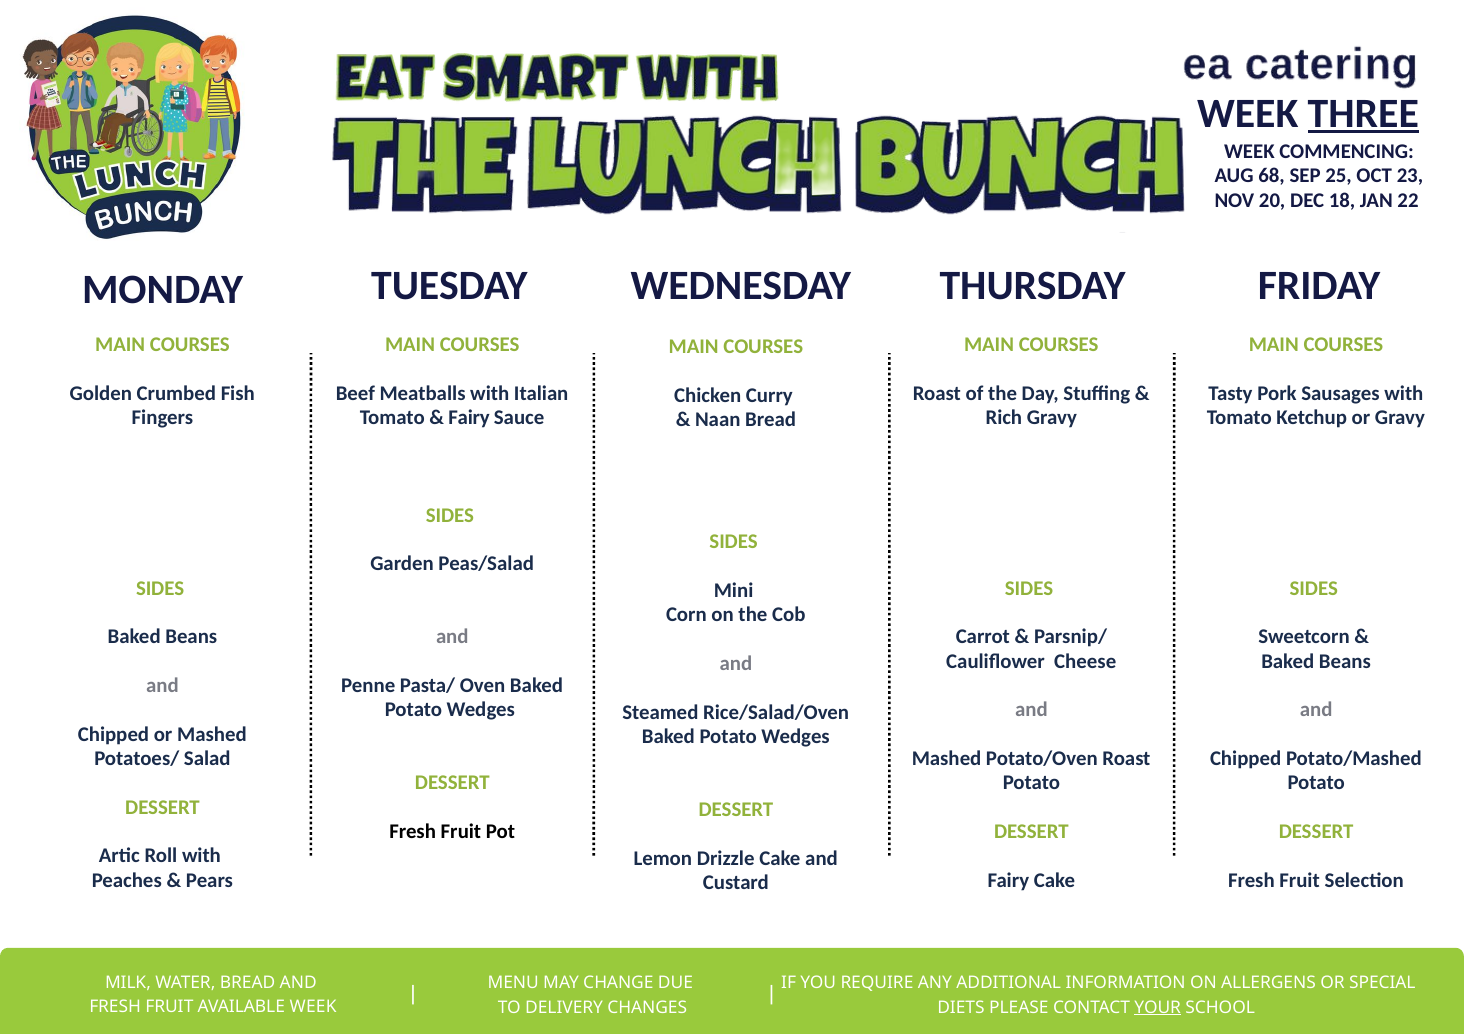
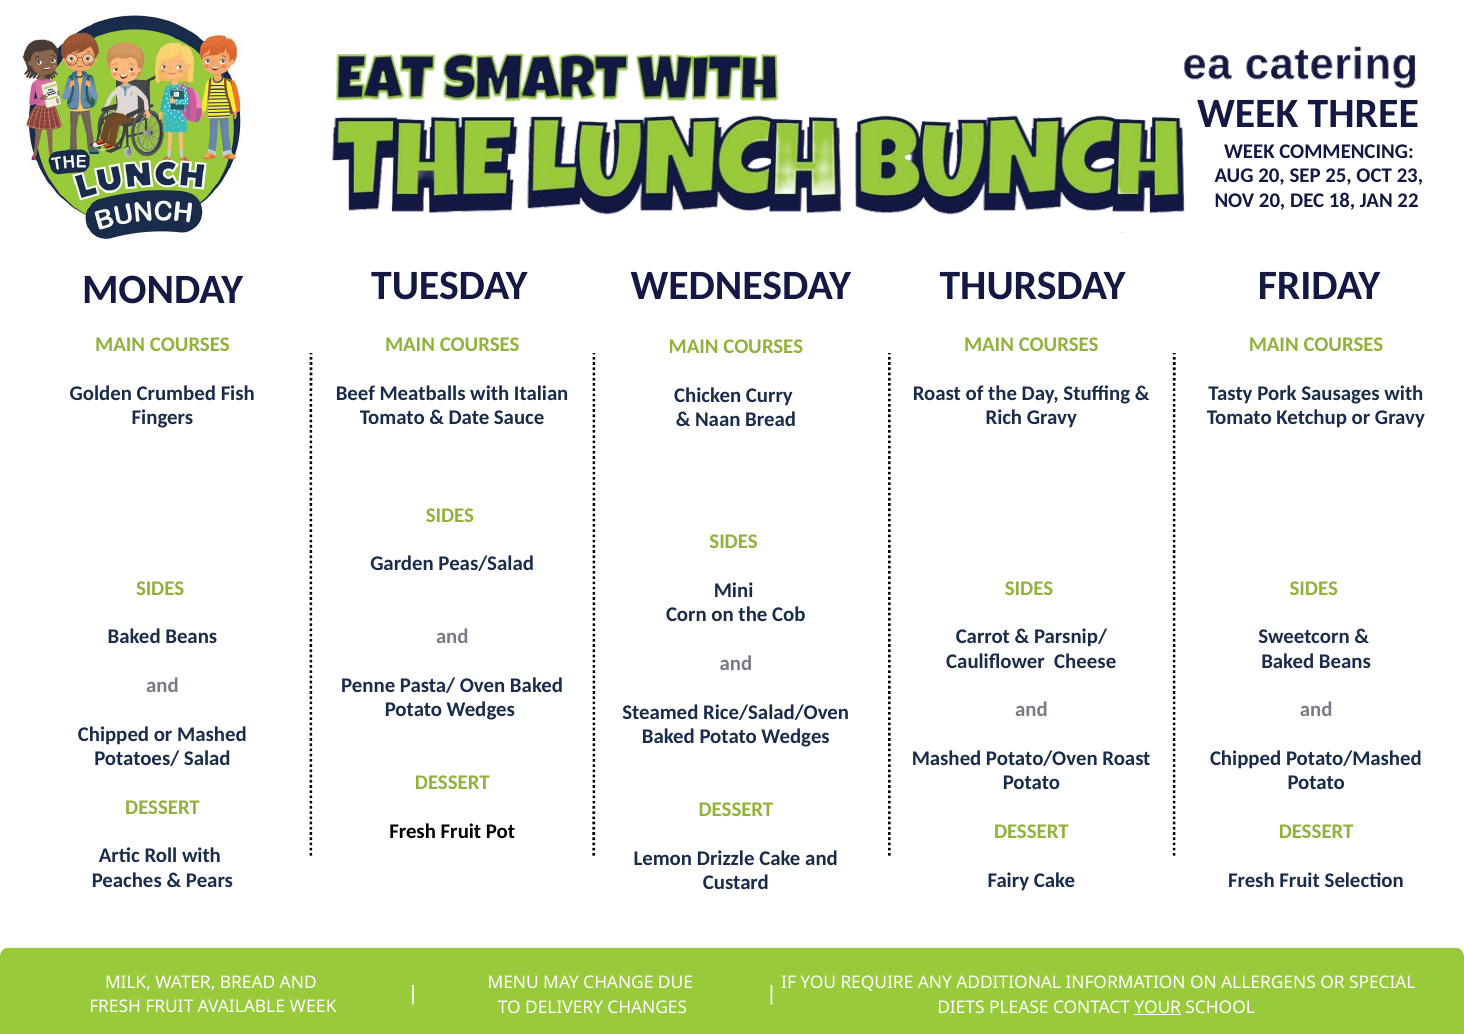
THREE underline: present -> none
AUG 68: 68 -> 20
Fairy at (469, 418): Fairy -> Date
